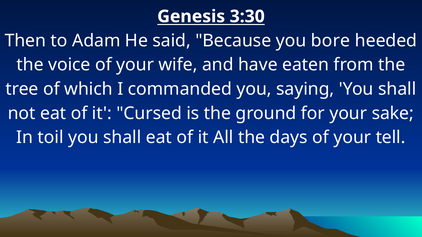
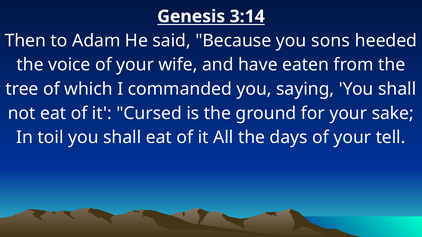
3:30: 3:30 -> 3:14
bore: bore -> sons
